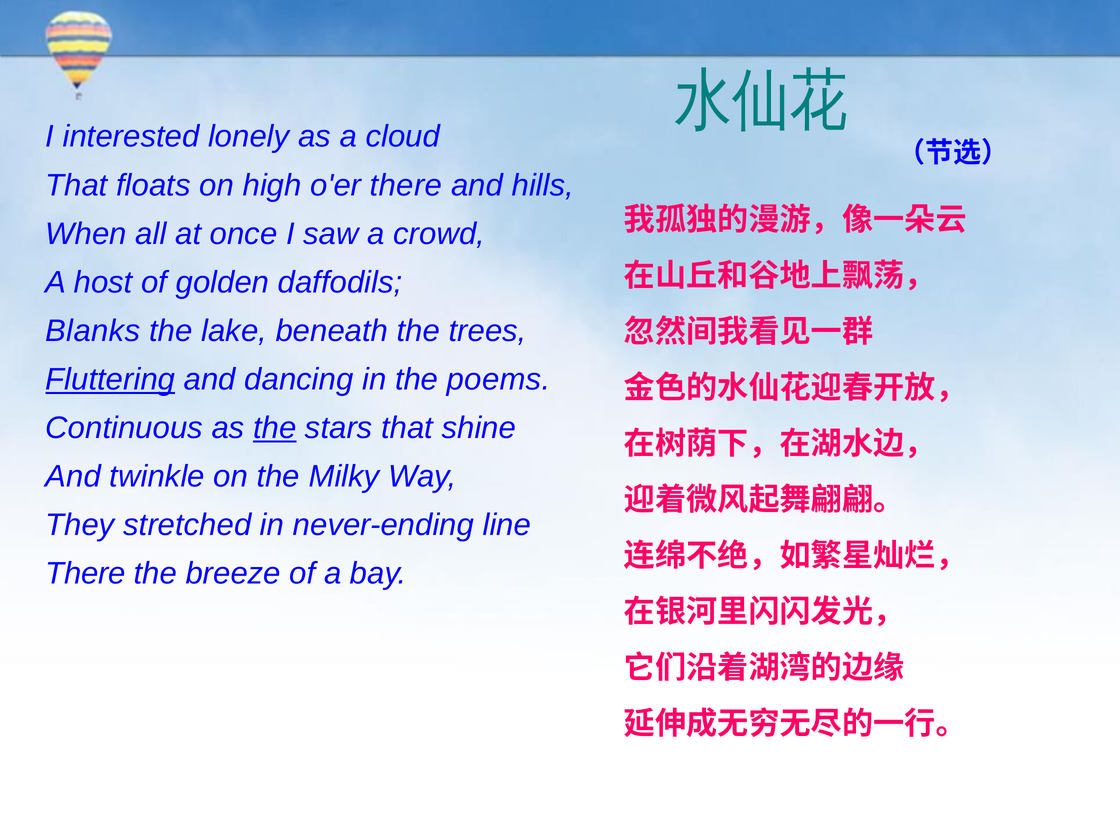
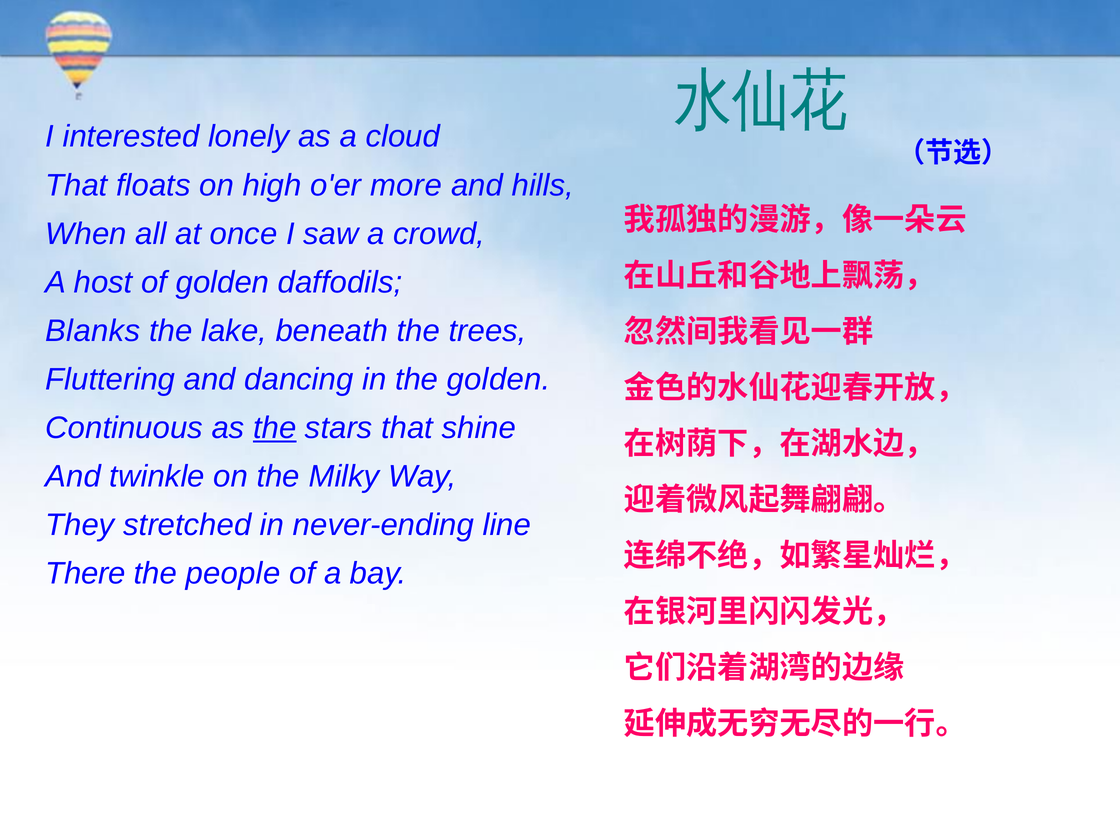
o'er there: there -> more
Fluttering underline: present -> none
the poems: poems -> golden
breeze: breeze -> people
